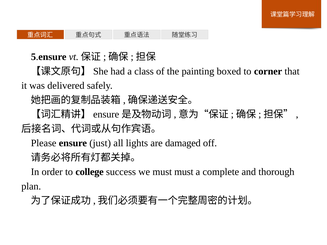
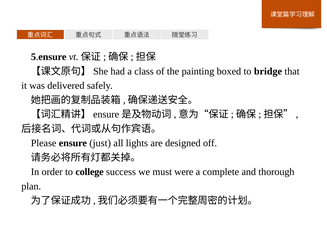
corner: corner -> bridge
damaged: damaged -> designed
must must: must -> were
